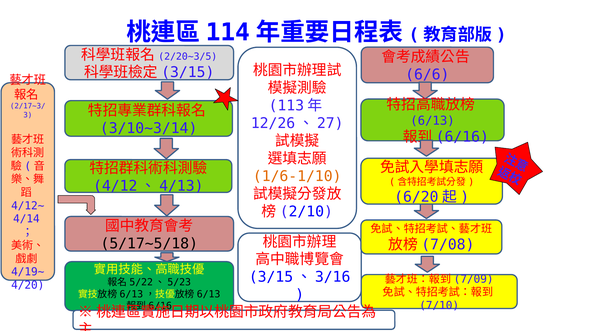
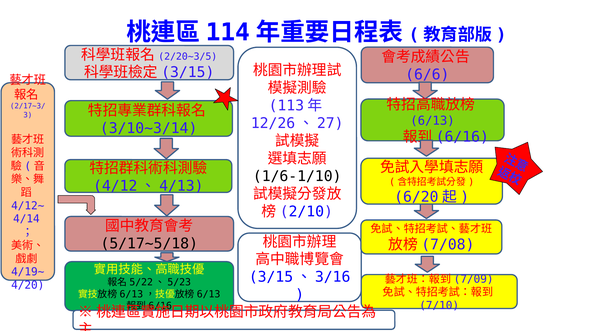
1/6-1/10 colour: orange -> black
